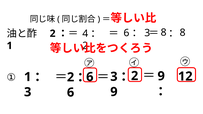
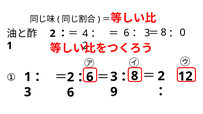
8 8: 8 -> 0
9 at (161, 76): 9 -> 2
2 at (135, 76): 2 -> 8
